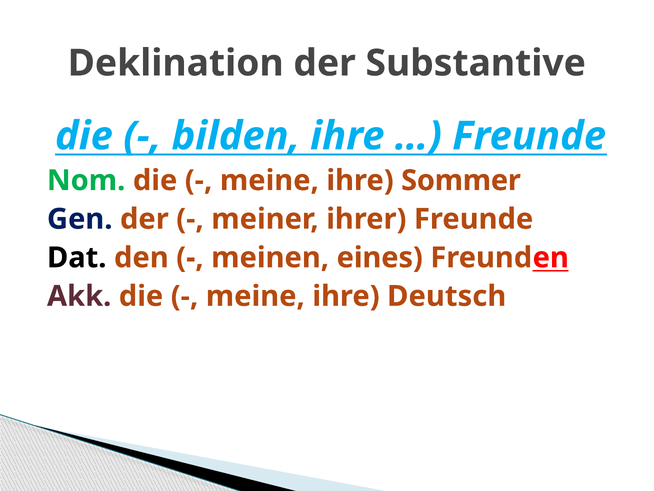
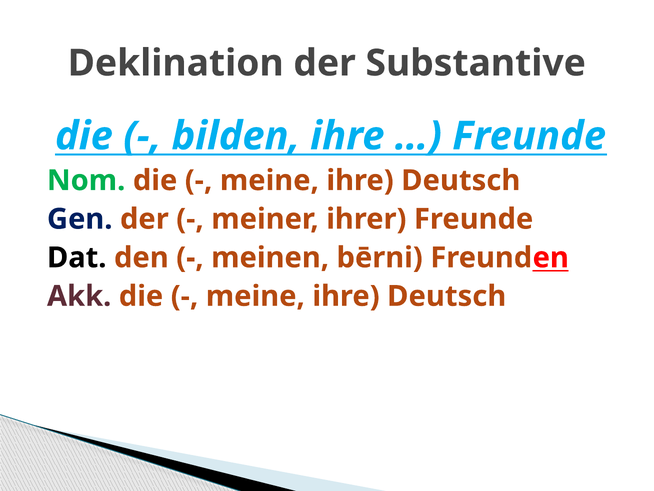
Sommer at (461, 180): Sommer -> Deutsch
eines: eines -> bērni
